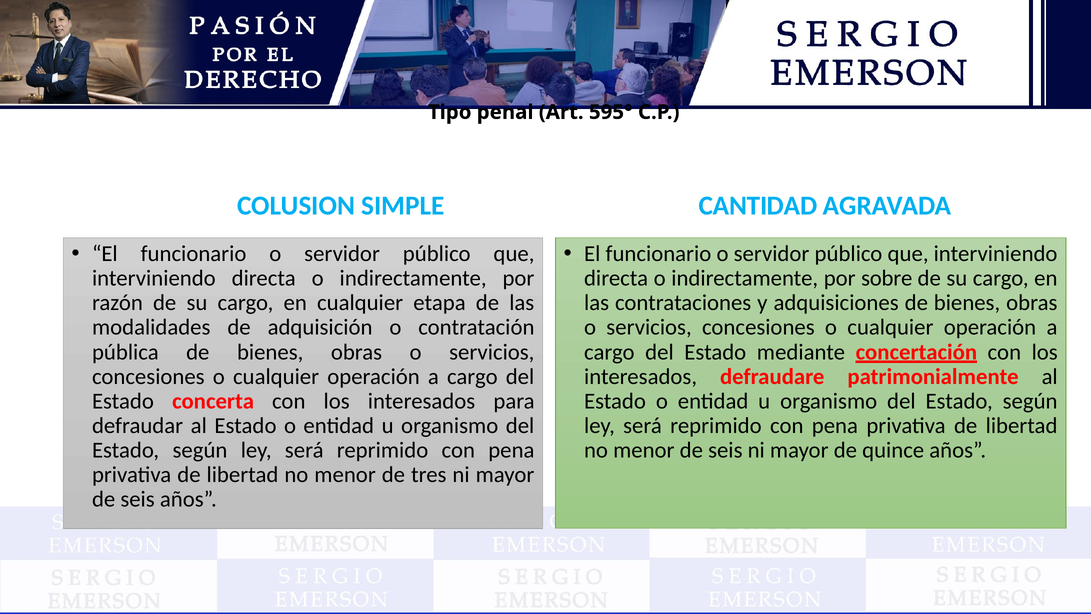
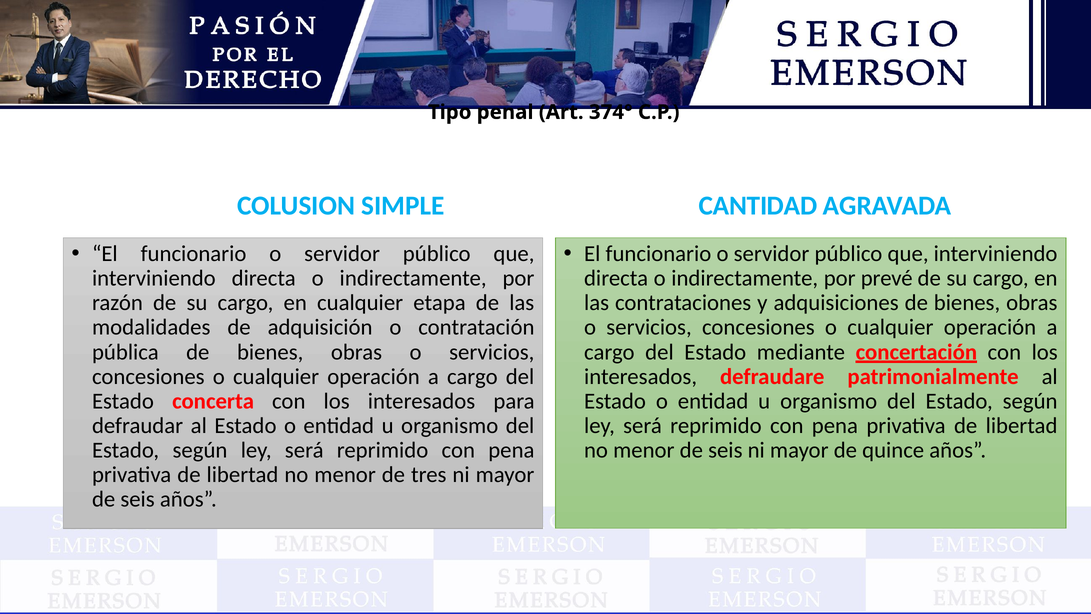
595°: 595° -> 374°
sobre: sobre -> prevé
